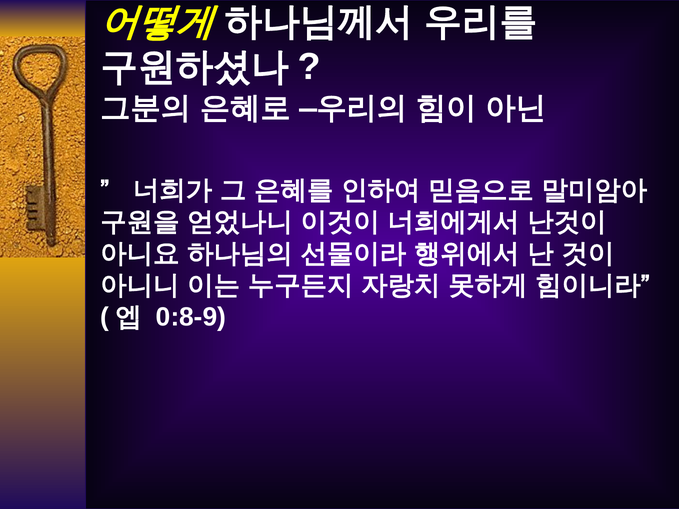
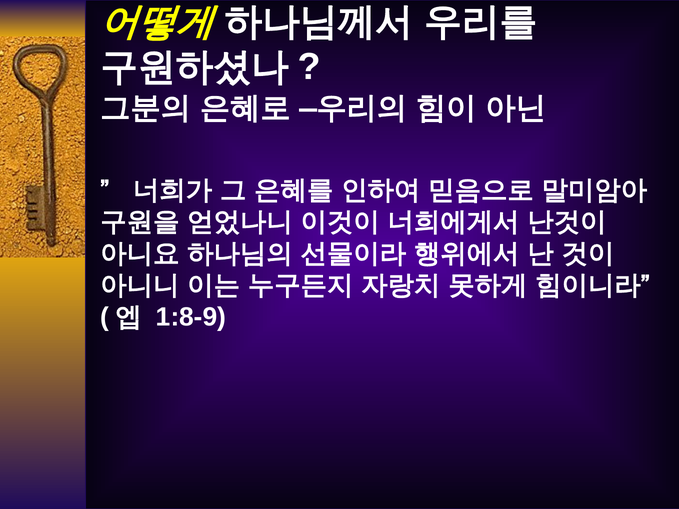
0:8-9: 0:8-9 -> 1:8-9
